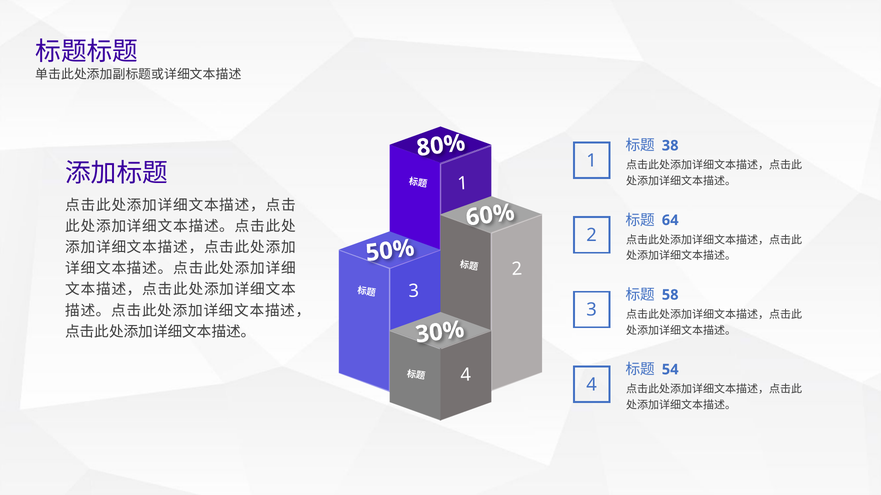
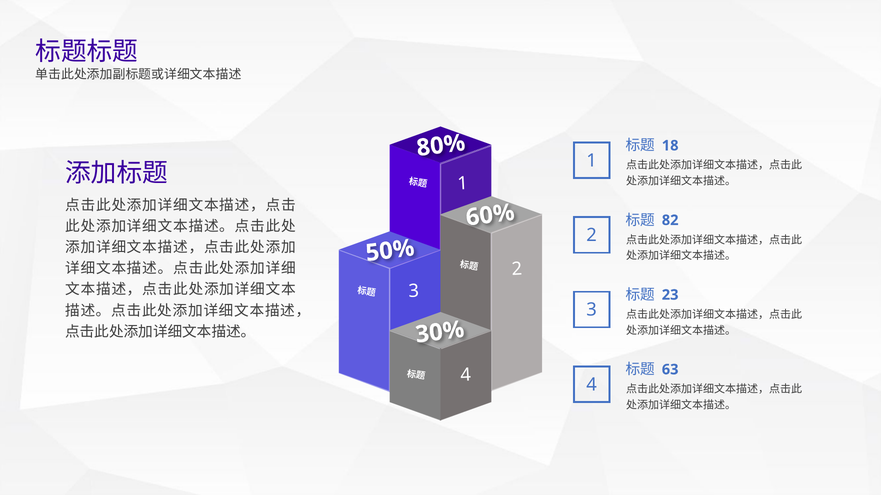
38: 38 -> 18
64: 64 -> 82
58: 58 -> 23
54: 54 -> 63
